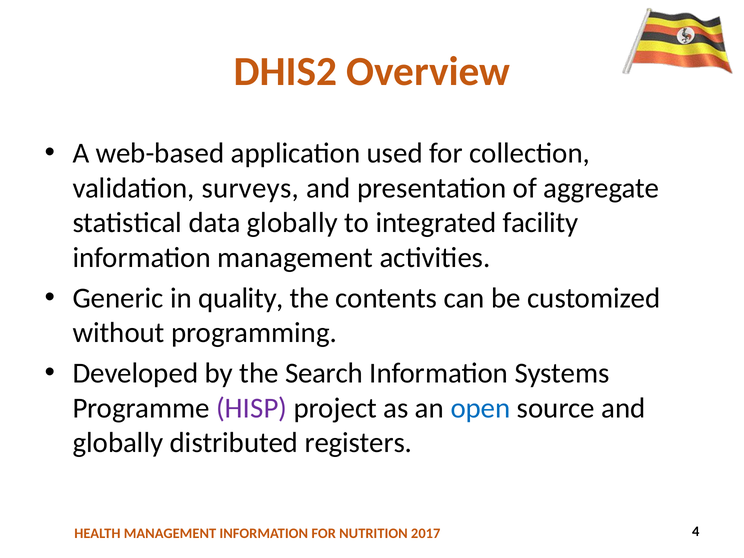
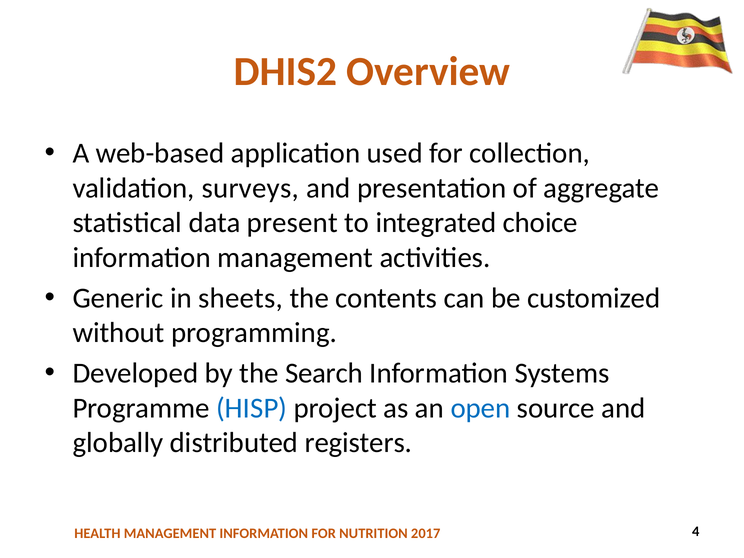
data globally: globally -> present
facility: facility -> choice
quality: quality -> sheets
HISP colour: purple -> blue
